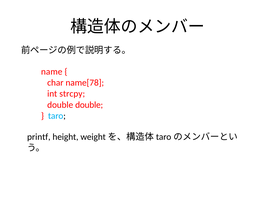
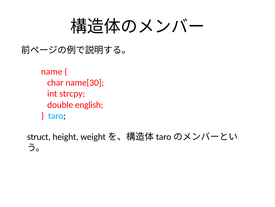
name[78: name[78 -> name[30
double double: double -> english
printf: printf -> struct
